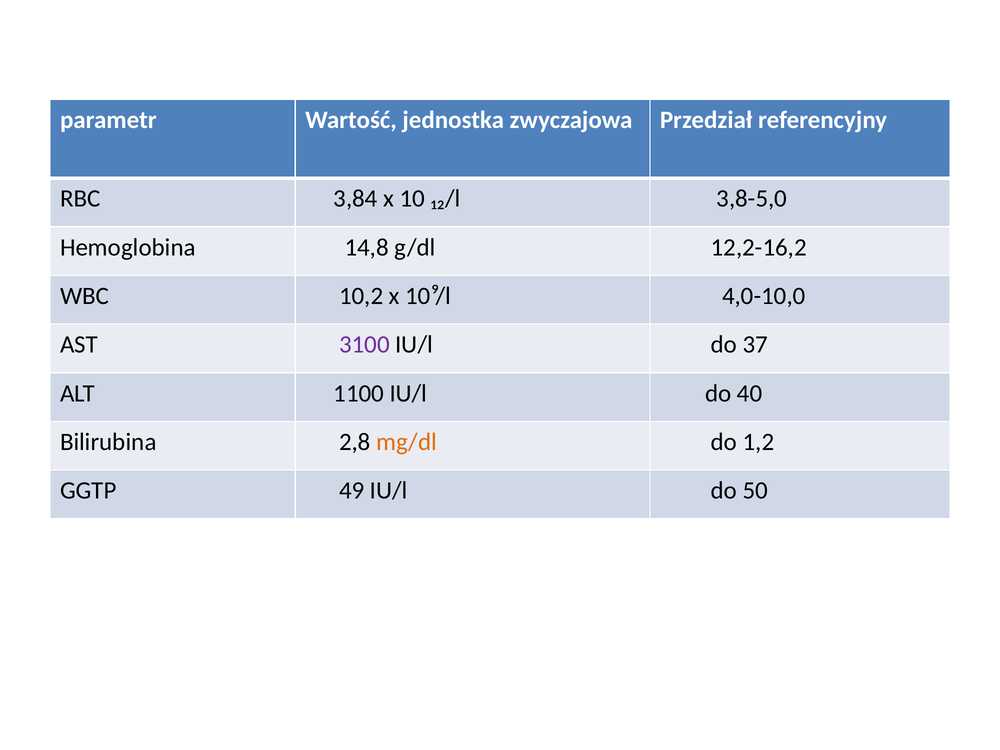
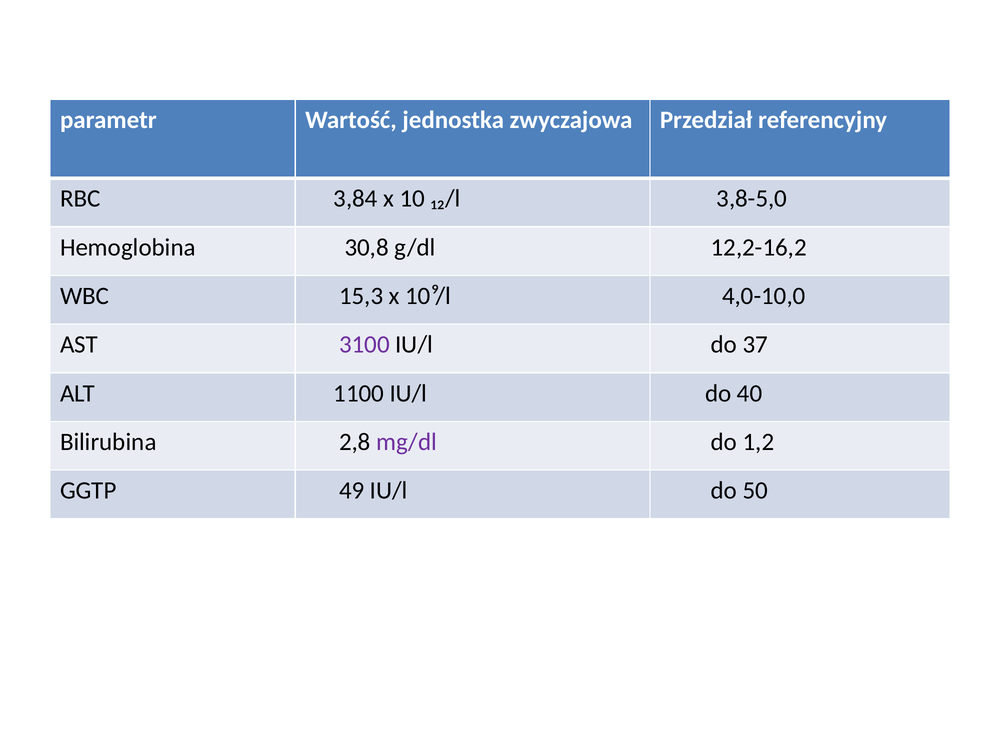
14,8: 14,8 -> 30,8
10,2: 10,2 -> 15,3
mg/dl colour: orange -> purple
